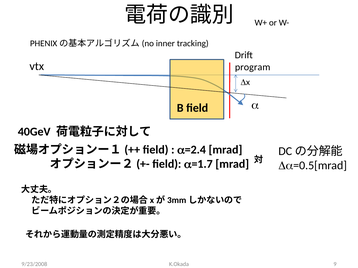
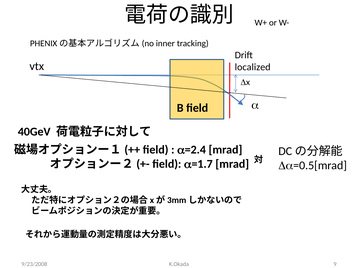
program: program -> localized
